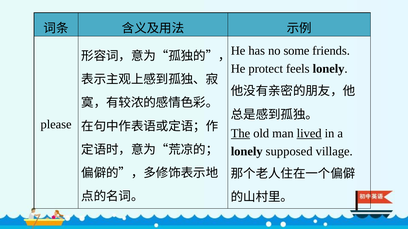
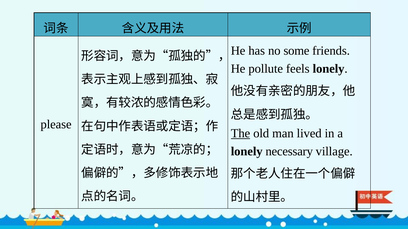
protect: protect -> pollute
lived underline: present -> none
supposed: supposed -> necessary
